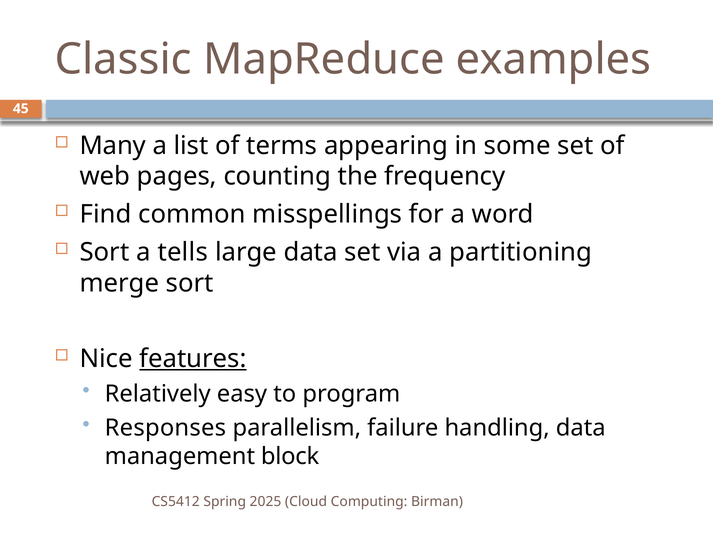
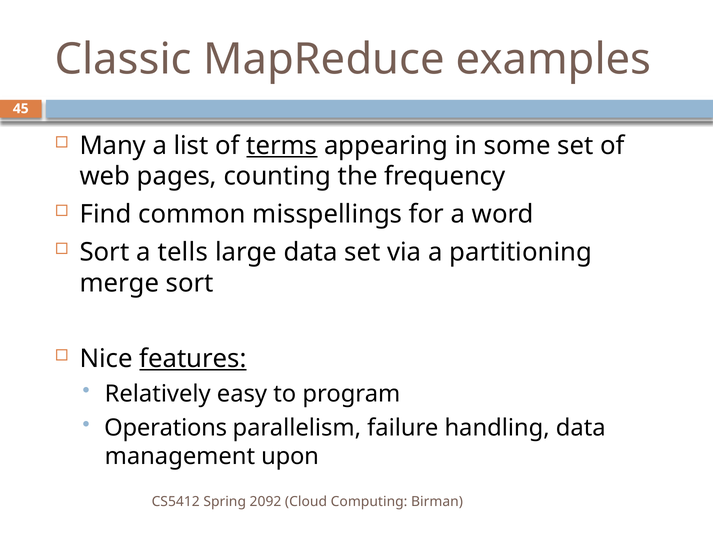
terms underline: none -> present
Responses: Responses -> Operations
block: block -> upon
2025: 2025 -> 2092
